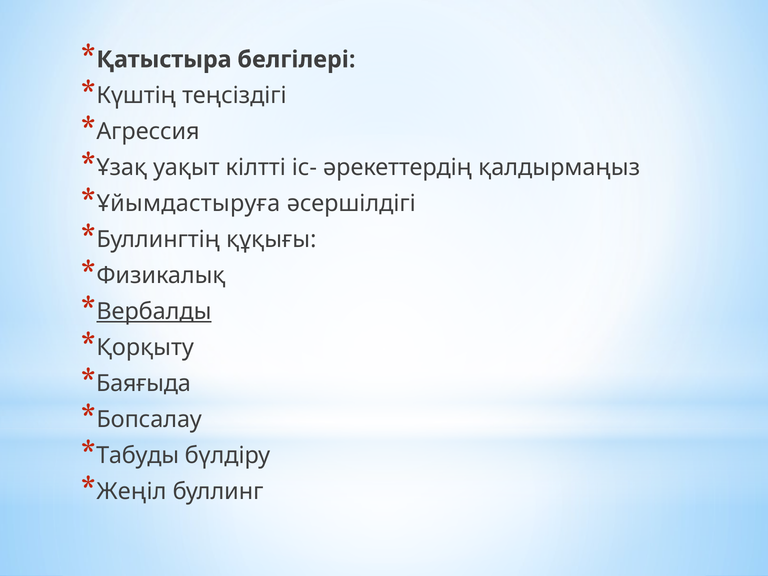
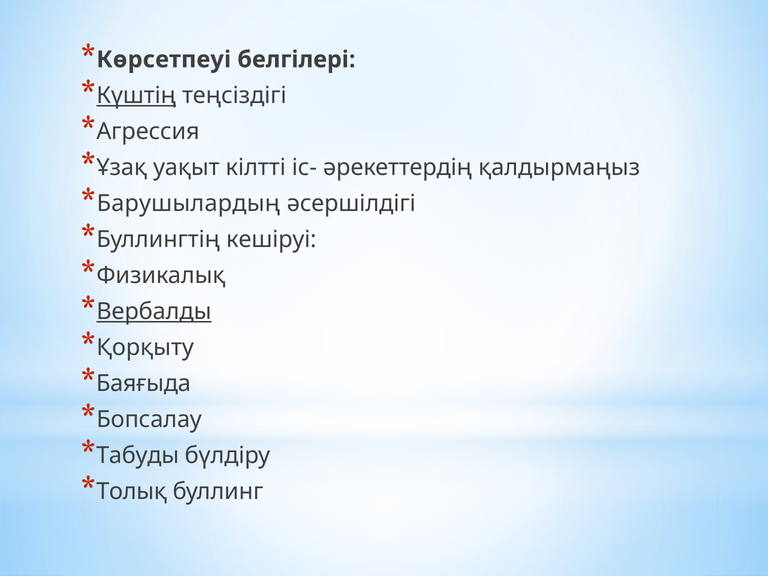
Қатыстыра: Қатыстыра -> Көрсетпеуі
Күштің underline: none -> present
Ұйымдастыруға: Ұйымдастыруға -> Барушылардың
құқығы: құқығы -> кешіруі
Жеңіл: Жеңіл -> Толық
